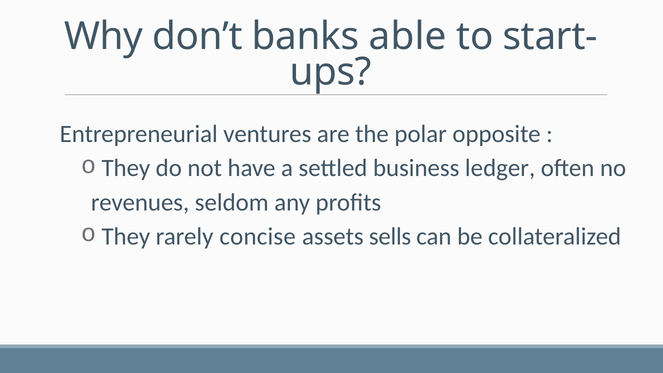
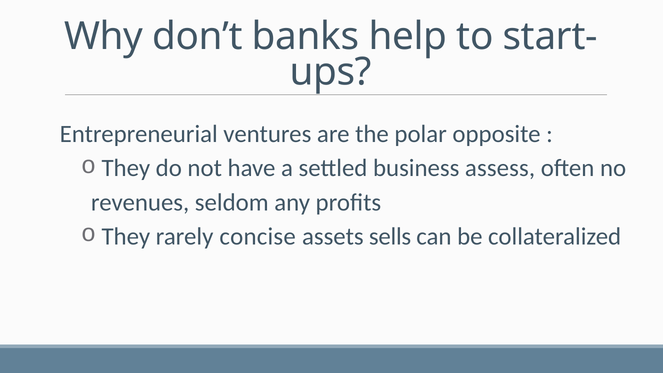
able: able -> help
ledger: ledger -> assess
